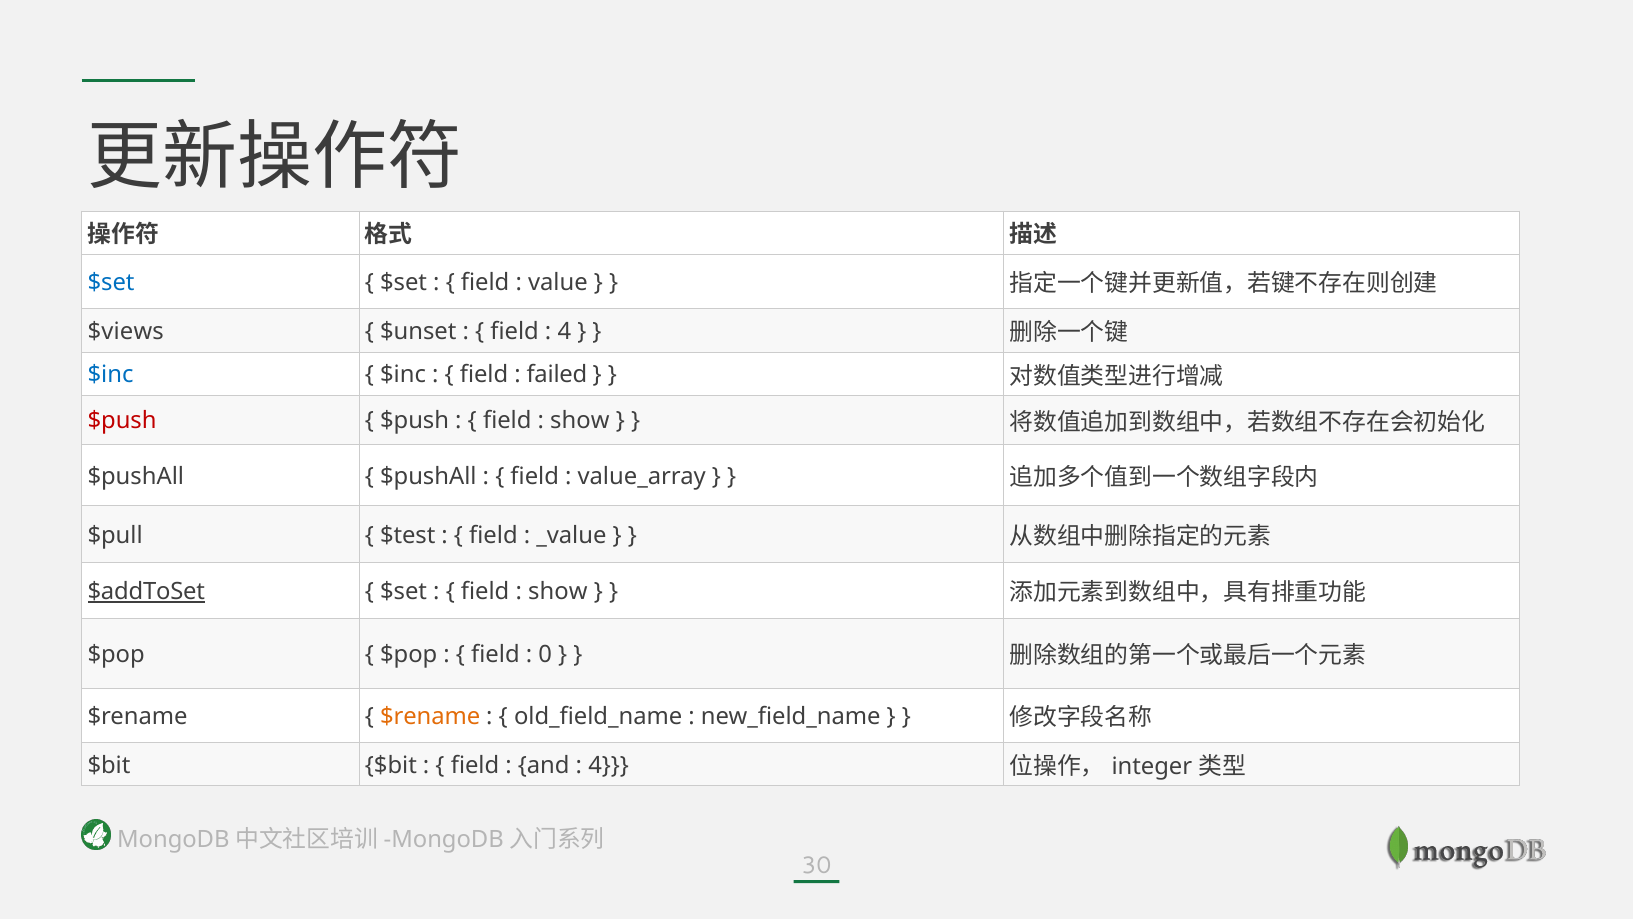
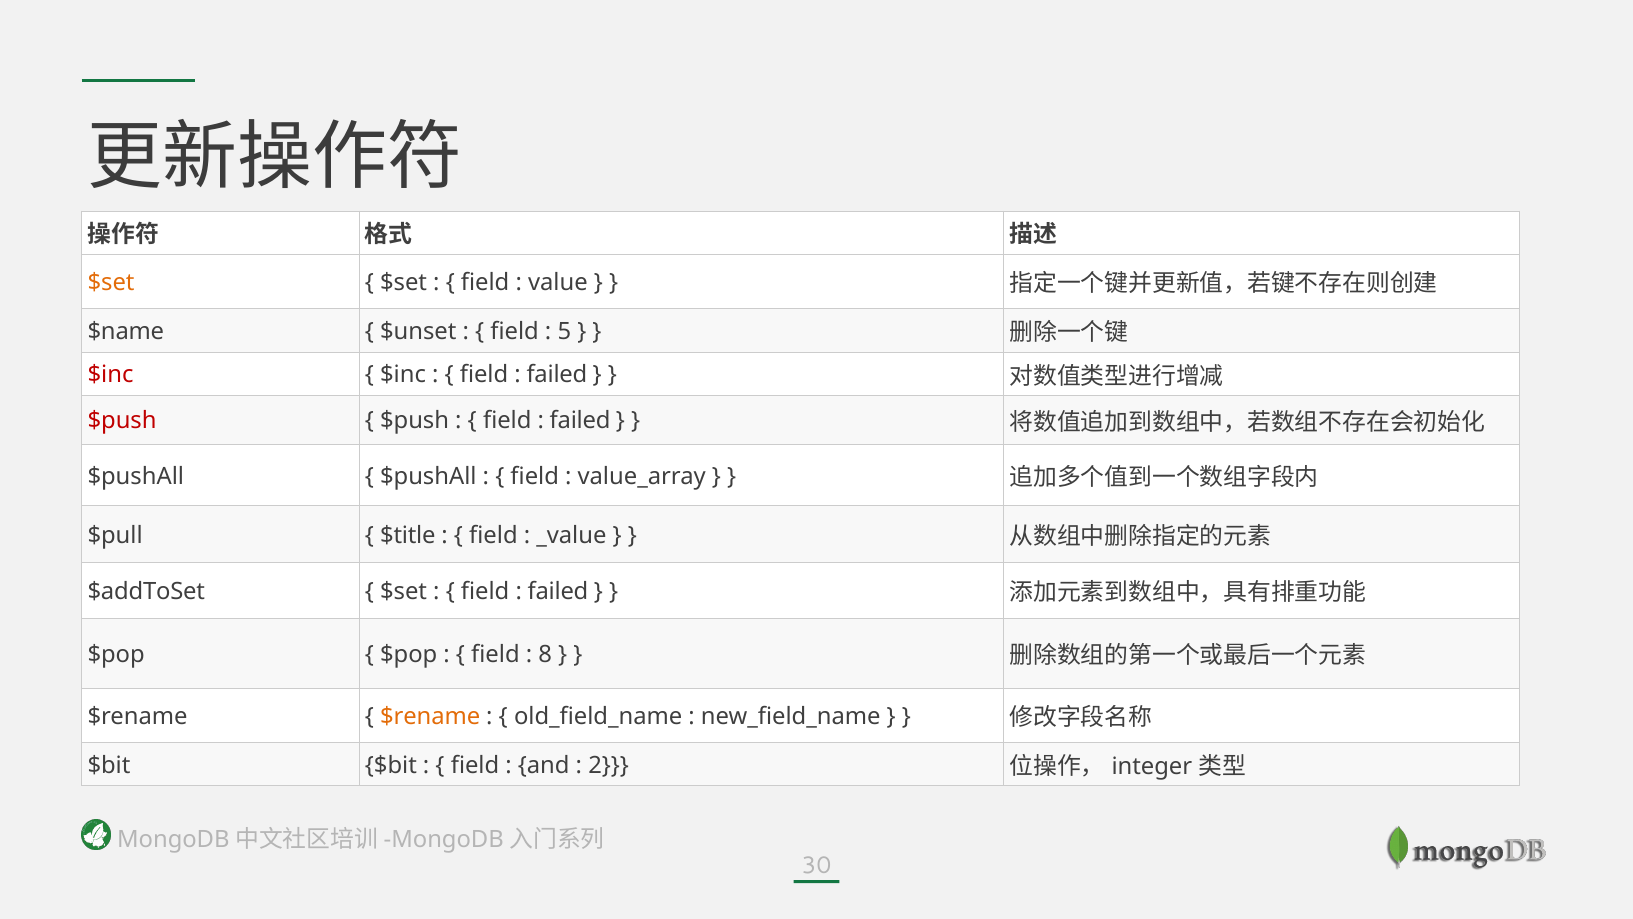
$set at (111, 283) colour: blue -> orange
$views: $views -> $name
4 at (564, 332): 4 -> 5
$inc at (111, 375) colour: blue -> red
show at (580, 421): show -> failed
$test: $test -> $title
$addToSet underline: present -> none
show at (558, 592): show -> failed
0: 0 -> 8
4 at (609, 765): 4 -> 2
